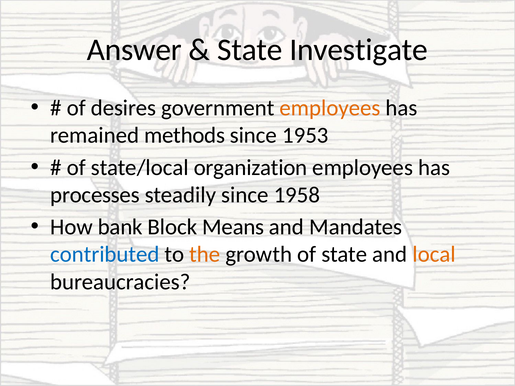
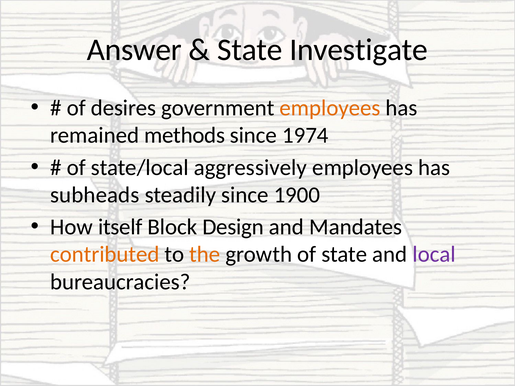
1953: 1953 -> 1974
organization: organization -> aggressively
processes: processes -> subheads
1958: 1958 -> 1900
bank: bank -> itself
Means: Means -> Design
contributed colour: blue -> orange
local colour: orange -> purple
